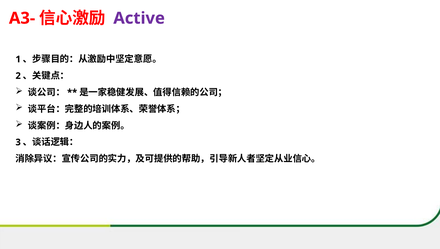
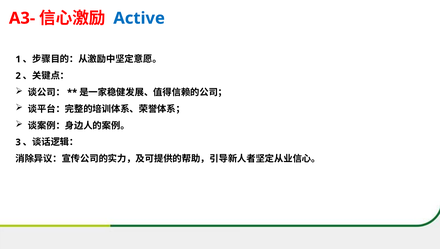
Active colour: purple -> blue
